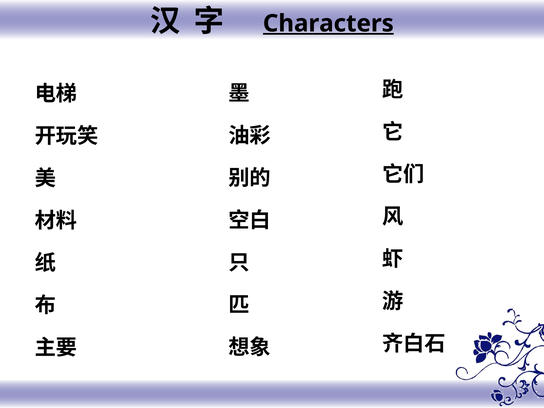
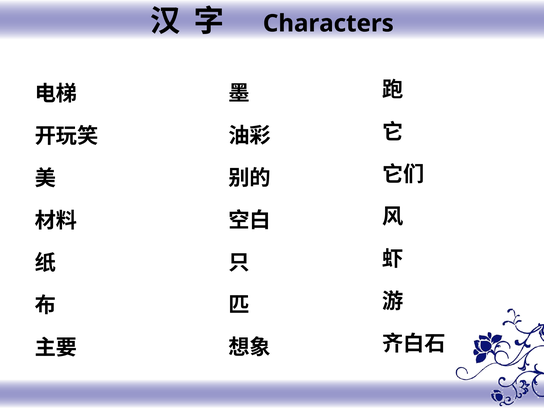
Characters underline: present -> none
